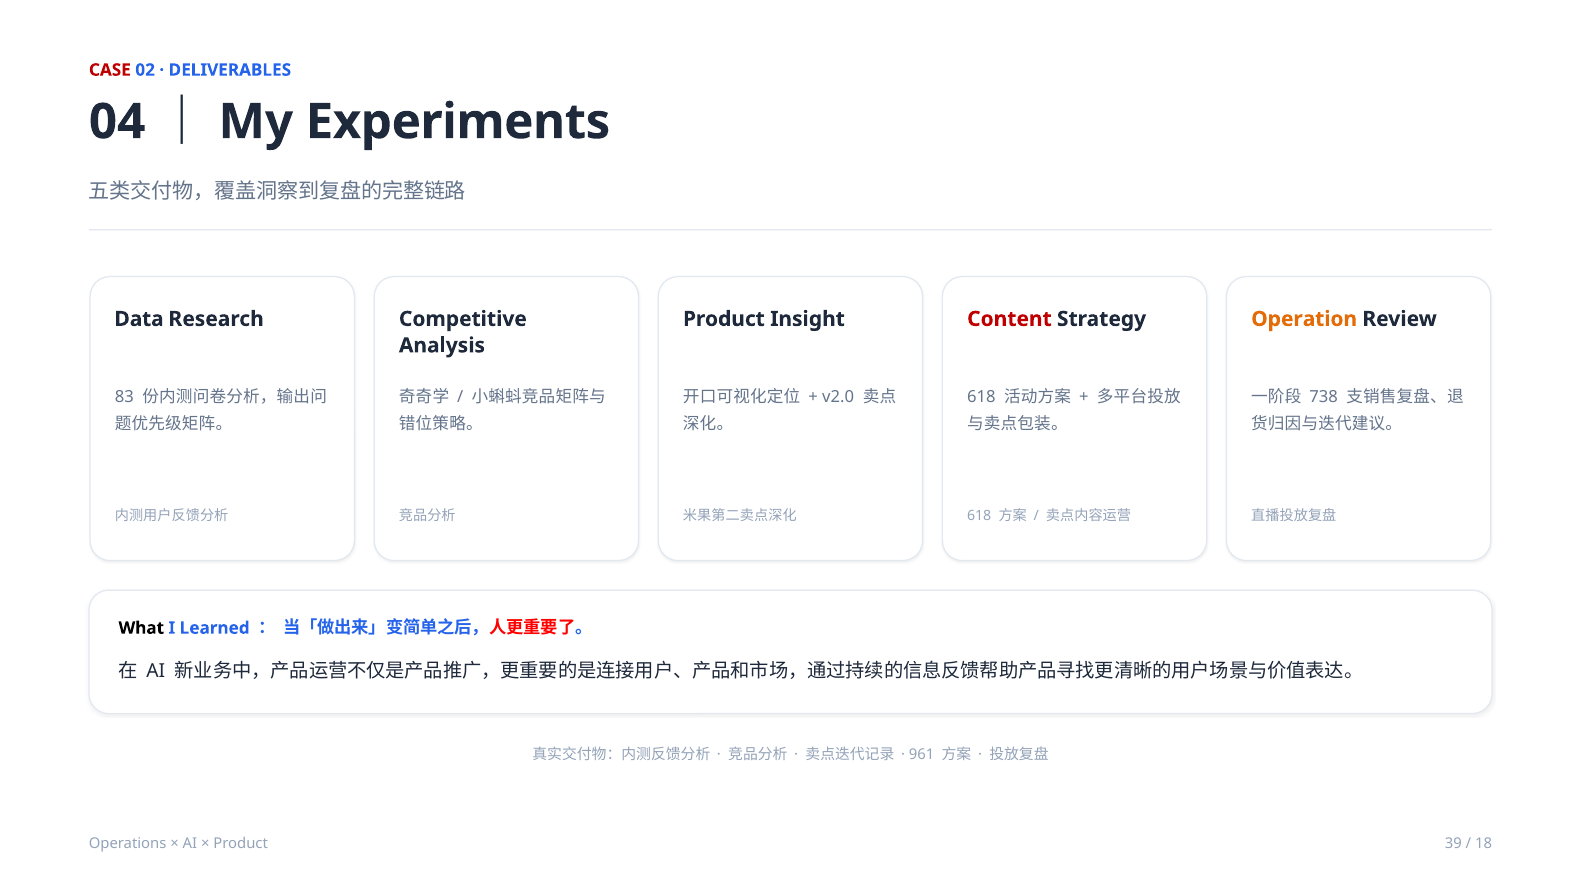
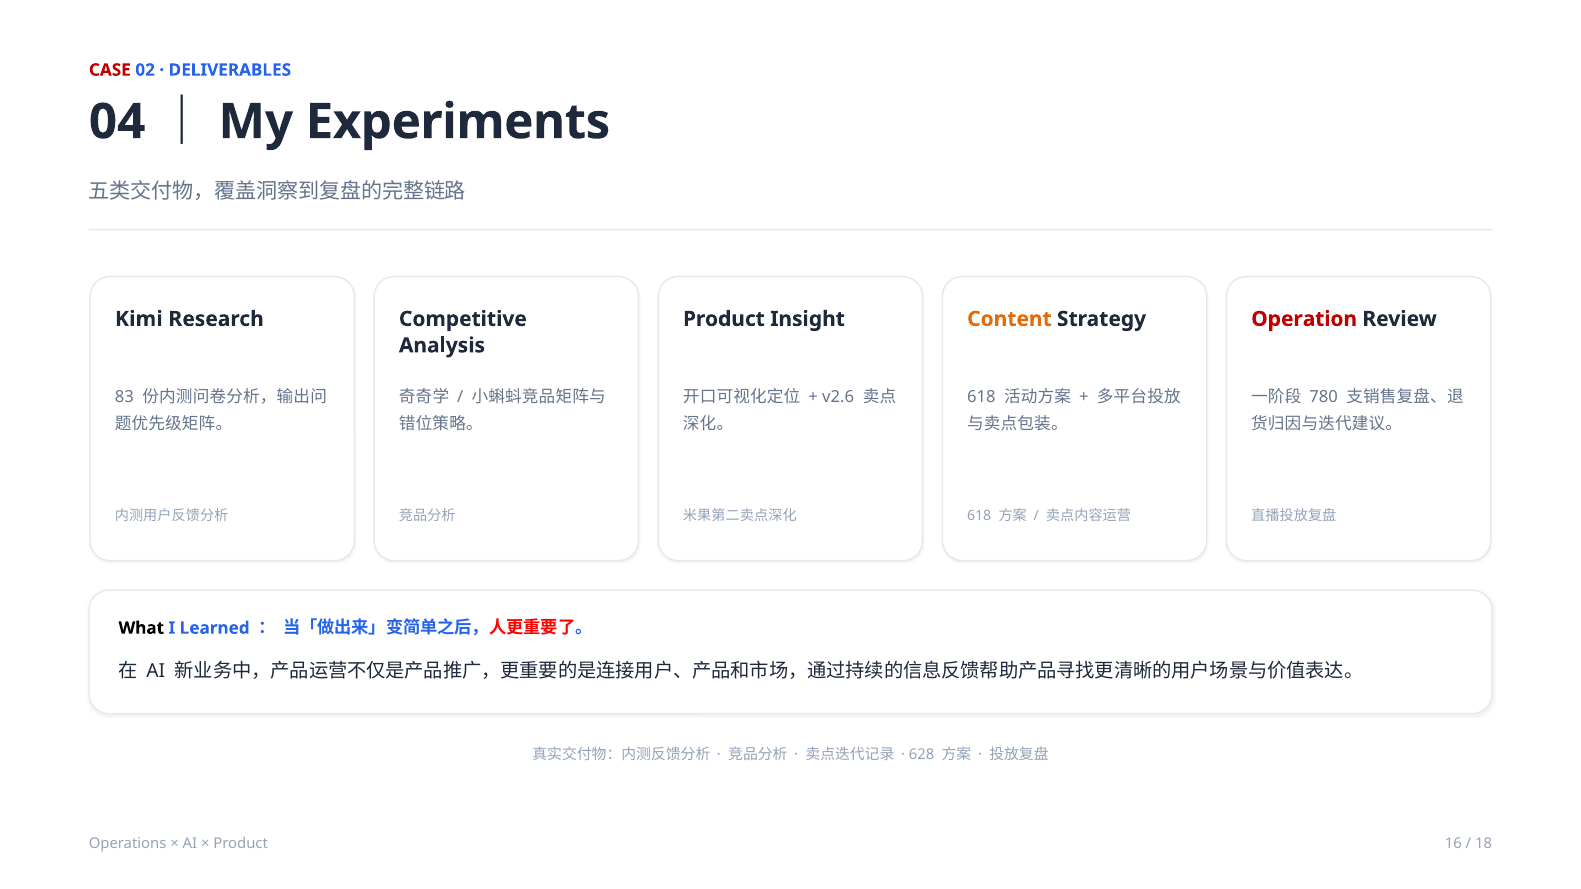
Data: Data -> Kimi
Content colour: red -> orange
Operation colour: orange -> red
v2.0: v2.0 -> v2.6
738: 738 -> 780
961: 961 -> 628
39: 39 -> 16
